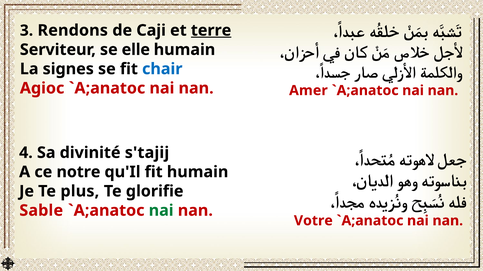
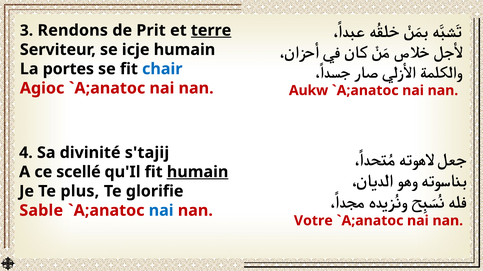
Caji: Caji -> Prit
elle: elle -> icje
signes: signes -> portes
Amer: Amer -> Aukw
notre: notre -> scellé
humain at (198, 172) underline: none -> present
nai at (161, 211) colour: green -> blue
